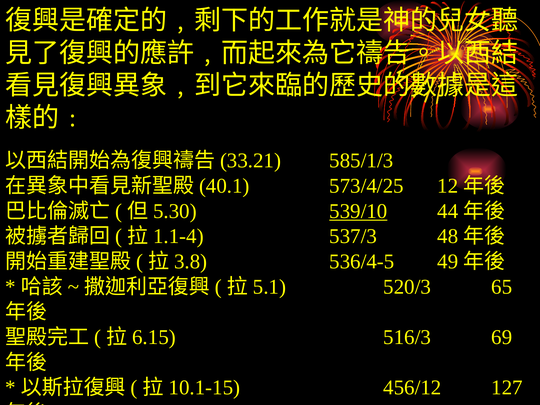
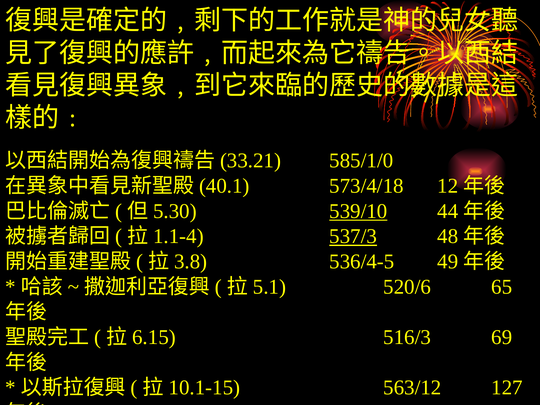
585/1/3: 585/1/3 -> 585/1/0
573/4/25: 573/4/25 -> 573/4/18
537/3 underline: none -> present
520/3: 520/3 -> 520/6
456/12: 456/12 -> 563/12
